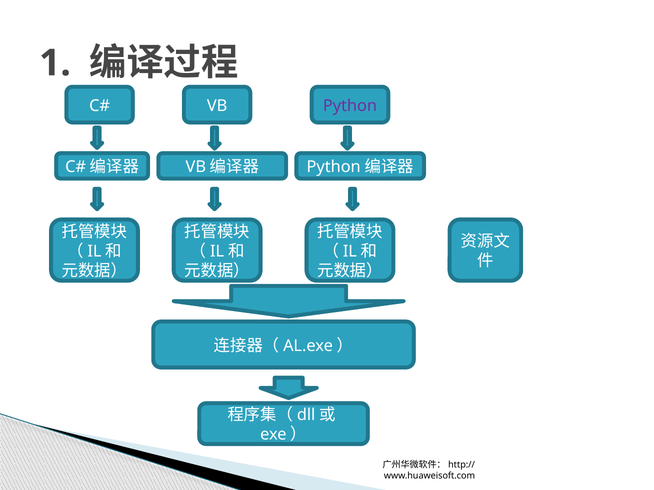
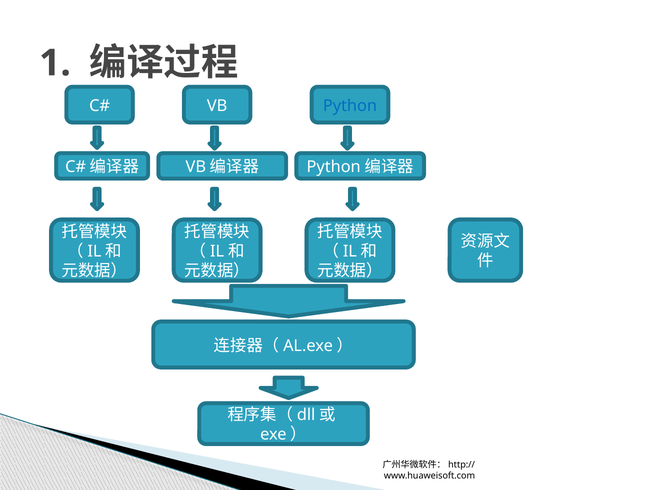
Python colour: purple -> blue
